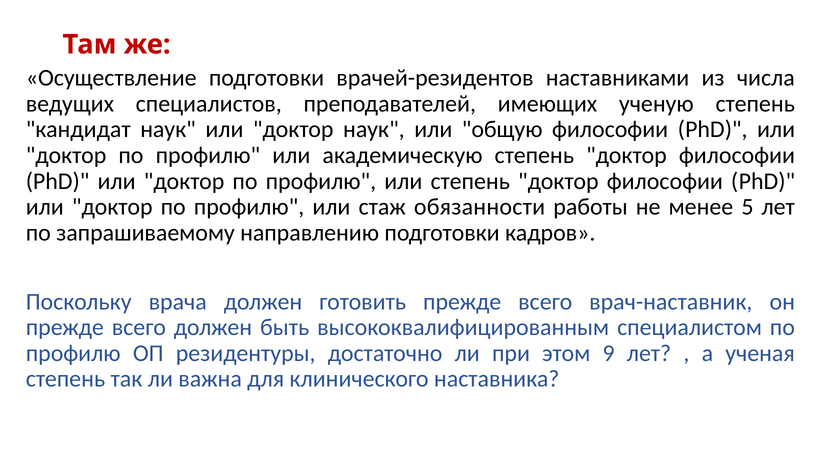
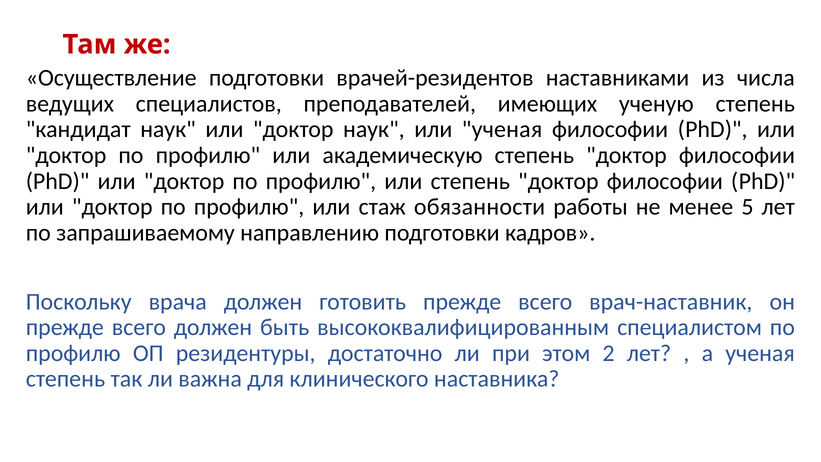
или общую: общую -> ученая
9: 9 -> 2
